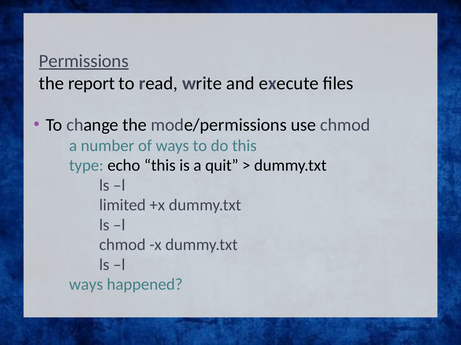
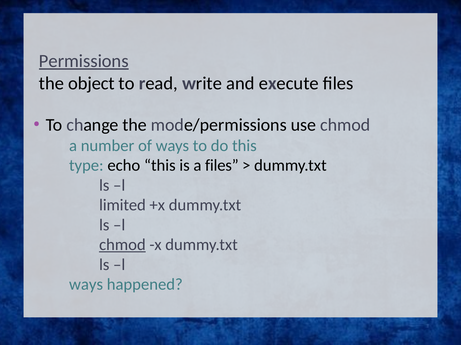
report: report -> object
a quit: quit -> files
chmod at (122, 245) underline: none -> present
